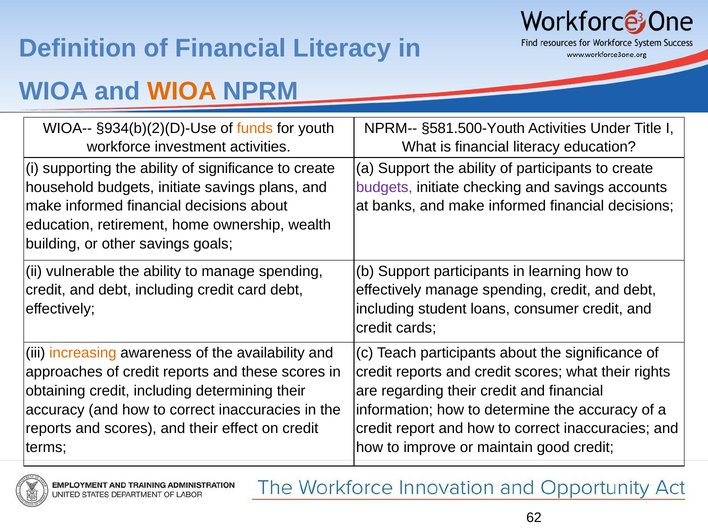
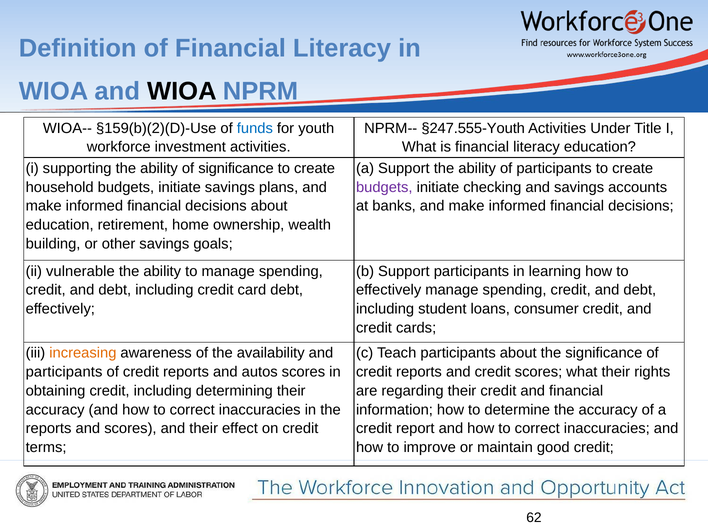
WIOA at (182, 91) colour: orange -> black
§934(b)(2)(D)-Use: §934(b)(2)(D)-Use -> §159(b)(2)(D)-Use
funds colour: orange -> blue
§581.500-Youth: §581.500-Youth -> §247.555-Youth
approaches at (64, 372): approaches -> participants
these: these -> autos
